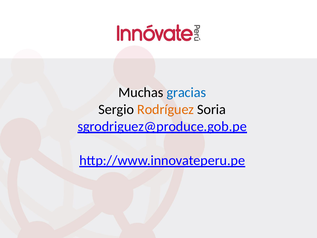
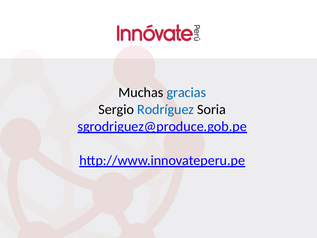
Rodríguez colour: orange -> blue
